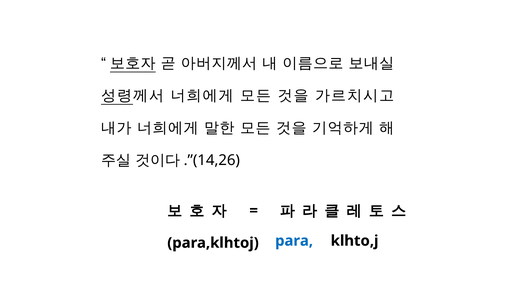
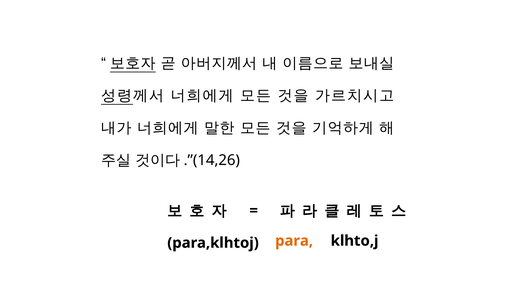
para colour: blue -> orange
